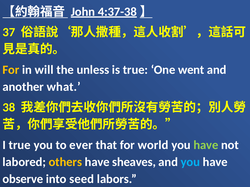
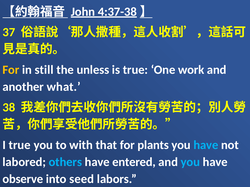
will: will -> still
went: went -> work
ever: ever -> with
world: world -> plants
have at (206, 145) colour: light green -> light blue
others colour: yellow -> light blue
sheaves: sheaves -> entered
